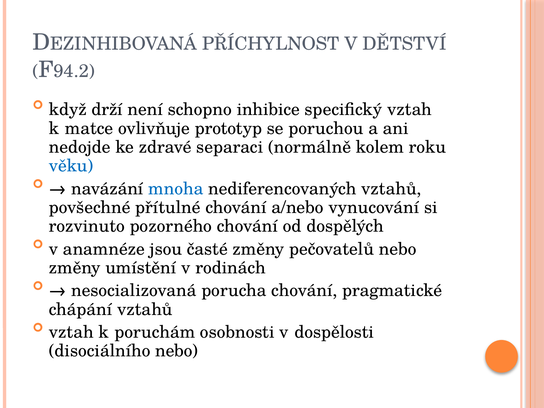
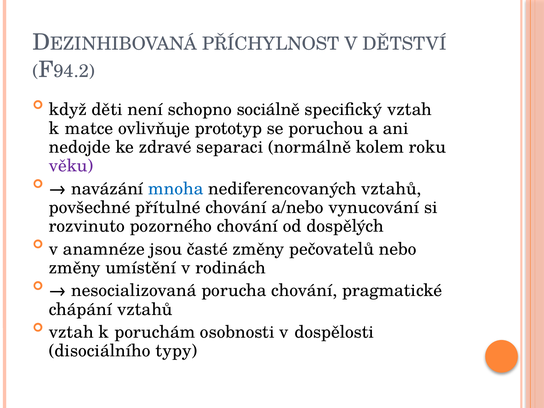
drží: drží -> děti
inhibice: inhibice -> sociálně
věku colour: blue -> purple
disociálního nebo: nebo -> typy
